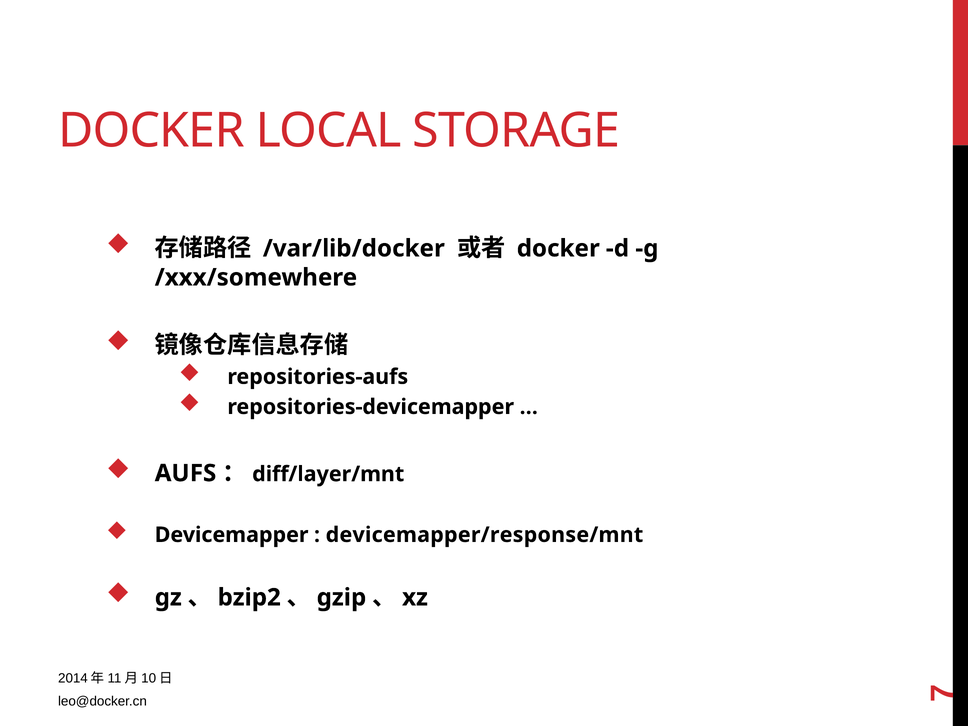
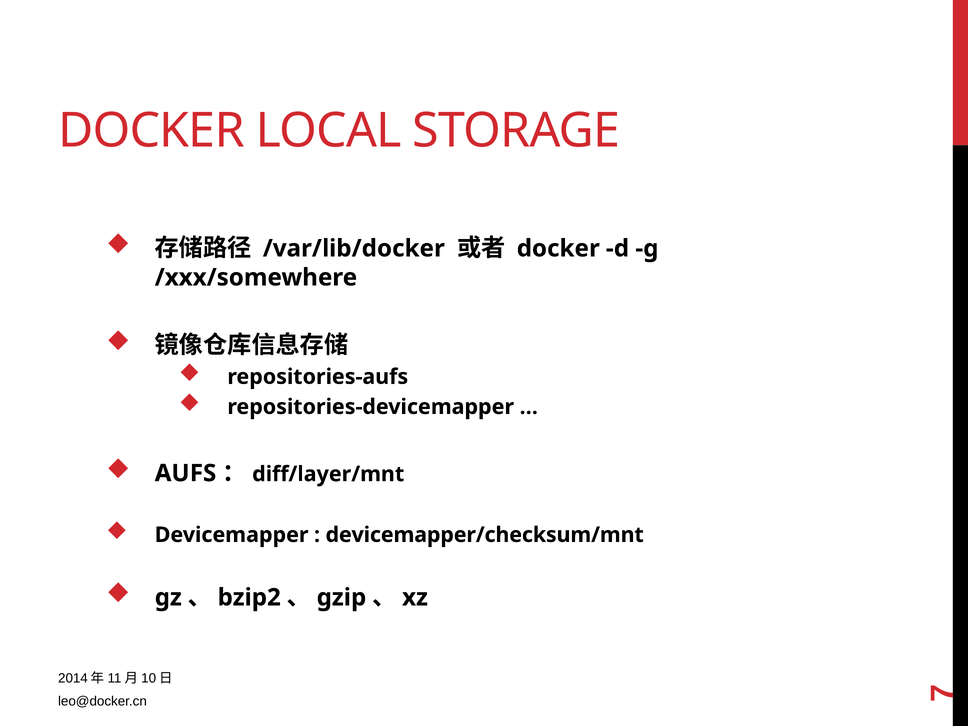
devicemapper/response/mnt: devicemapper/response/mnt -> devicemapper/checksum/mnt
